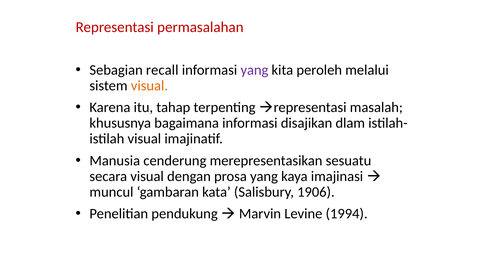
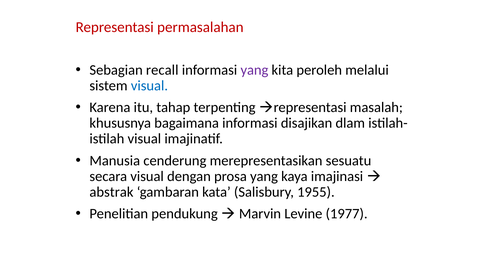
visual at (149, 86) colour: orange -> blue
muncul: muncul -> abstrak
1906: 1906 -> 1955
1994: 1994 -> 1977
